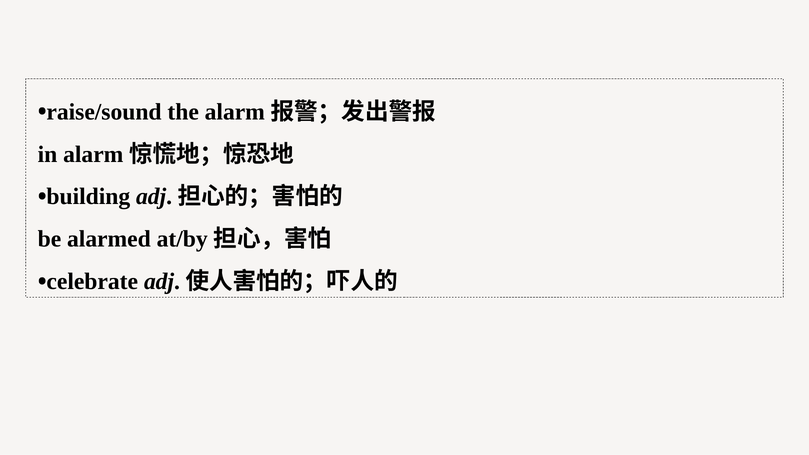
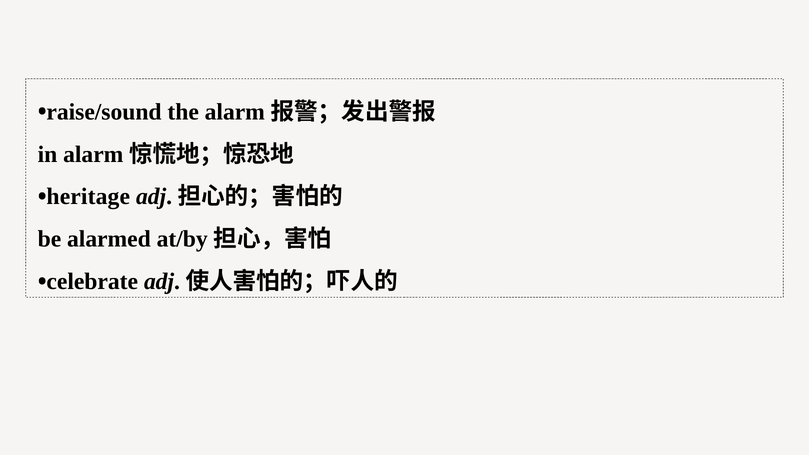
building: building -> heritage
